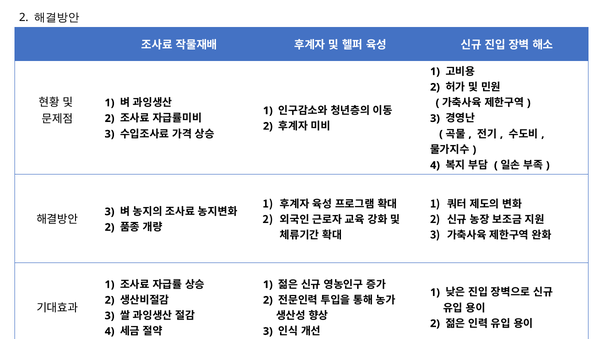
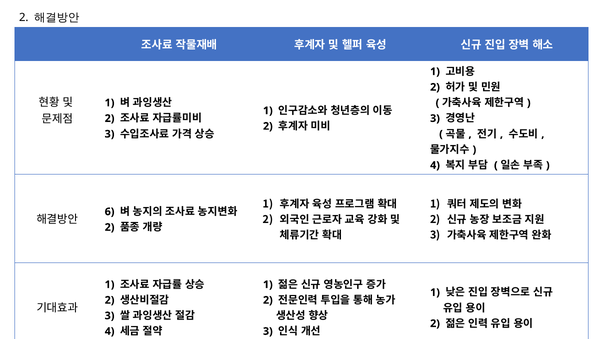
3 at (110, 212): 3 -> 6
